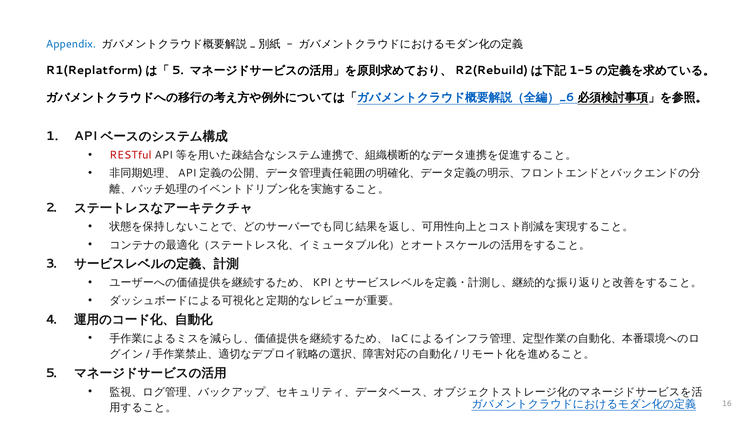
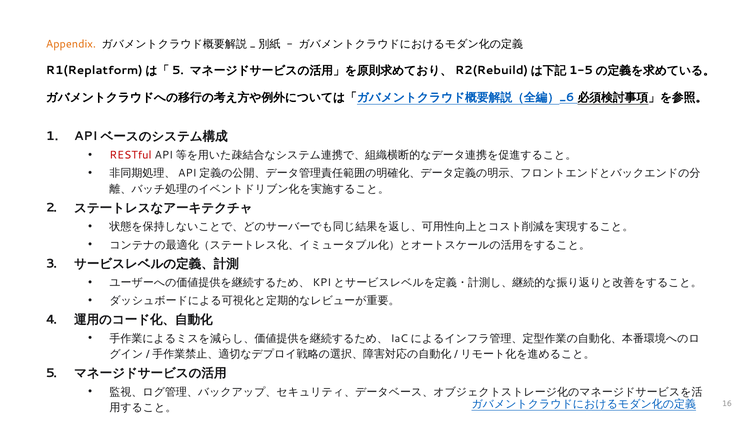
Appendix colour: blue -> orange
